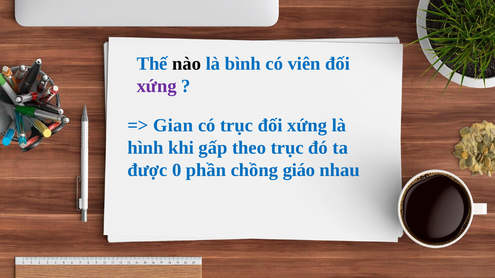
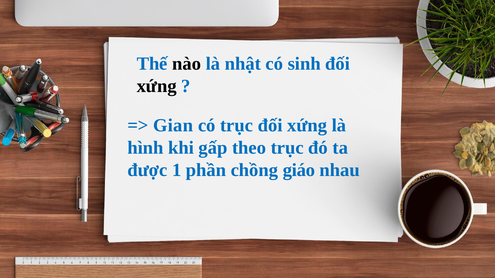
bình: bình -> nhật
viên: viên -> sinh
xứng at (157, 86) colour: purple -> black
0: 0 -> 1
